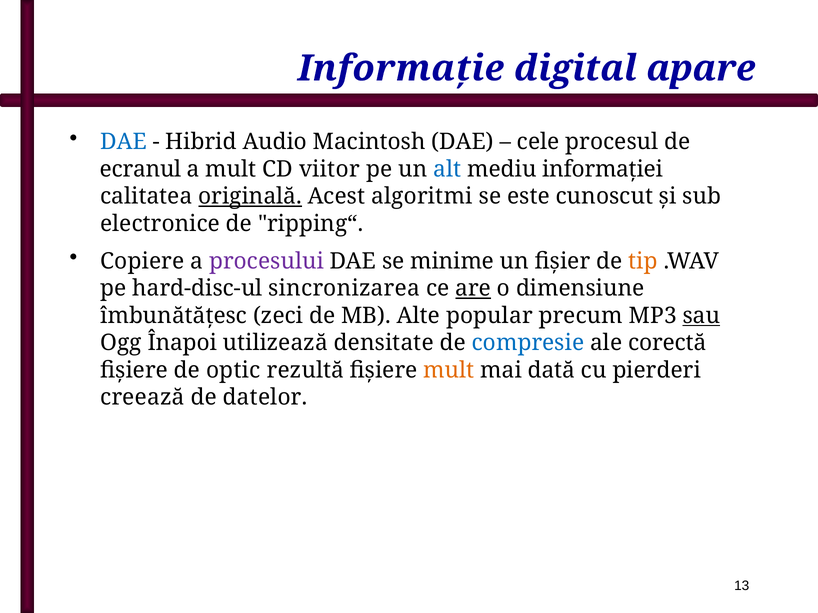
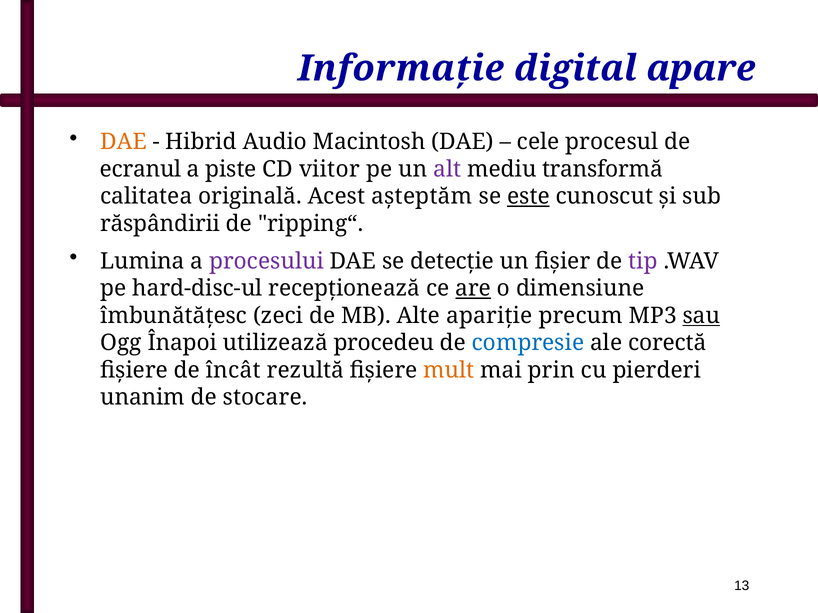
DAE at (123, 142) colour: blue -> orange
a mult: mult -> piste
alt colour: blue -> purple
informaţiei: informaţiei -> transformă
originală underline: present -> none
algoritmi: algoritmi -> aşteptăm
este underline: none -> present
electronice: electronice -> răspândirii
Copiere: Copiere -> Lumina
minime: minime -> detecţie
tip colour: orange -> purple
sincronizarea: sincronizarea -> recepţionează
popular: popular -> apariţie
densitate: densitate -> procedeu
optic: optic -> încât
dată: dată -> prin
creează: creează -> unanim
datelor: datelor -> stocare
